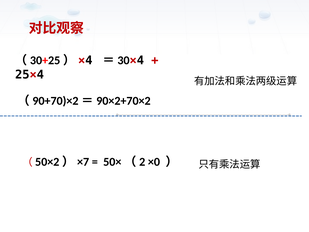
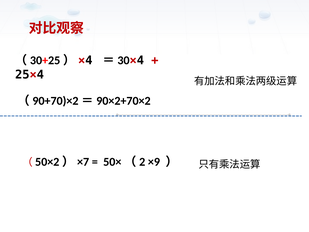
×0: ×0 -> ×9
